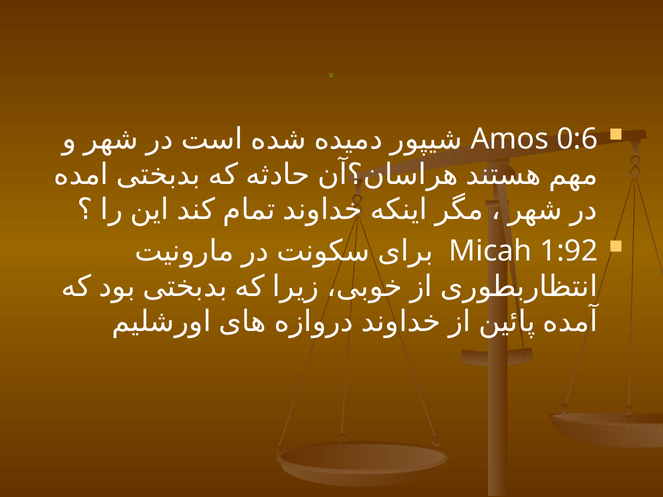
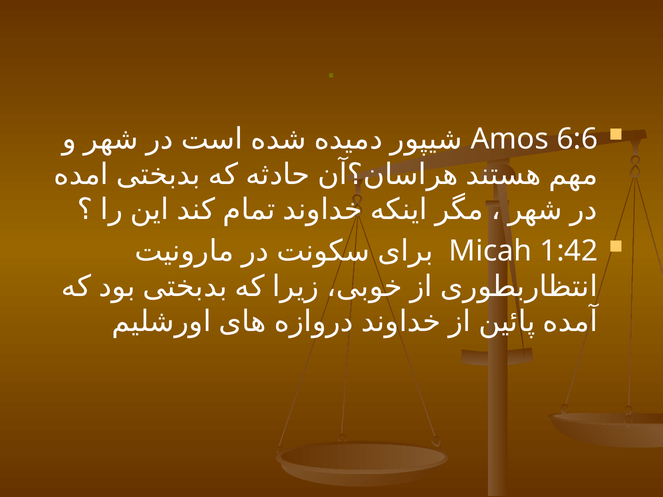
0:6: 0:6 -> 6:6
1:92: 1:92 -> 1:42
